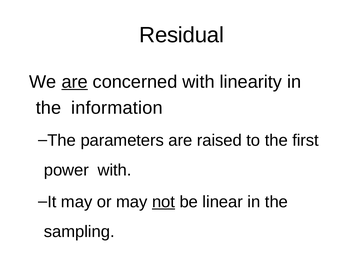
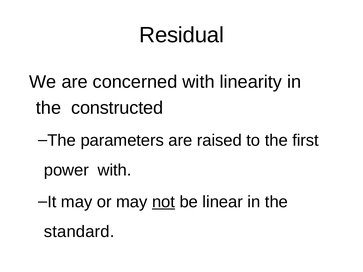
are at (75, 82) underline: present -> none
information: information -> constructed
sampling: sampling -> standard
